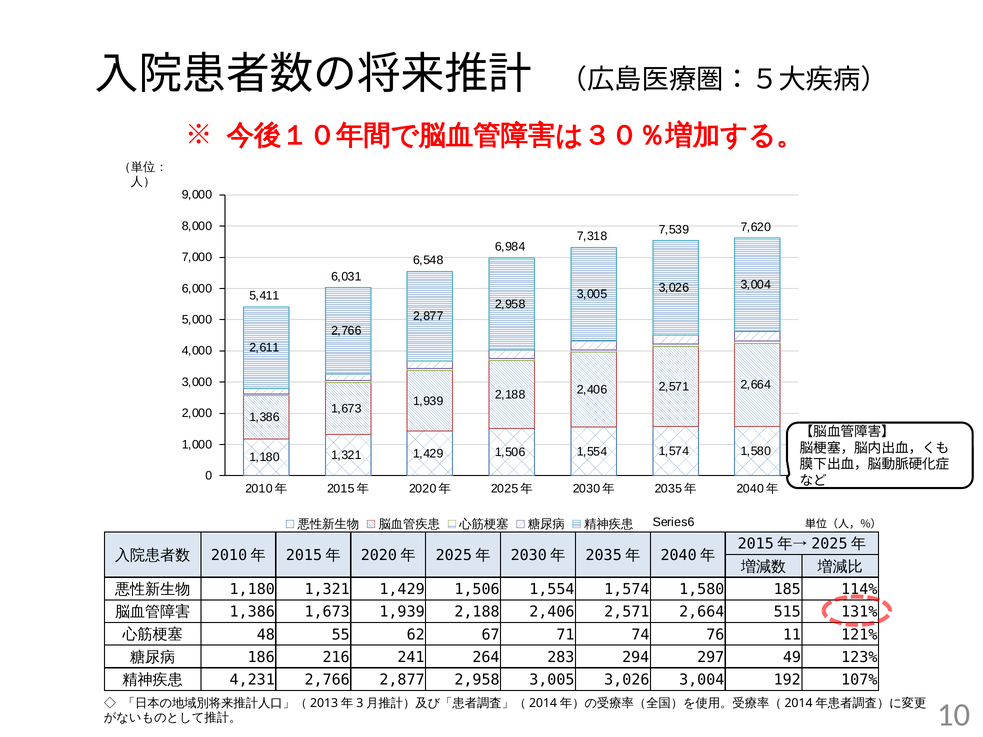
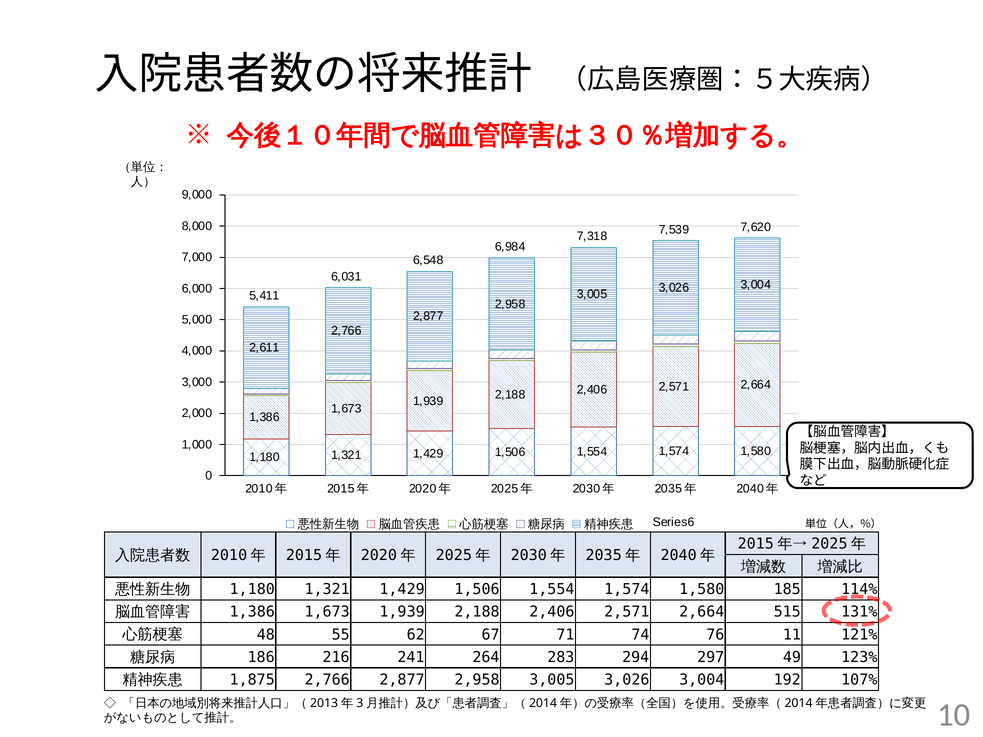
4,231: 4,231 -> 1,875
